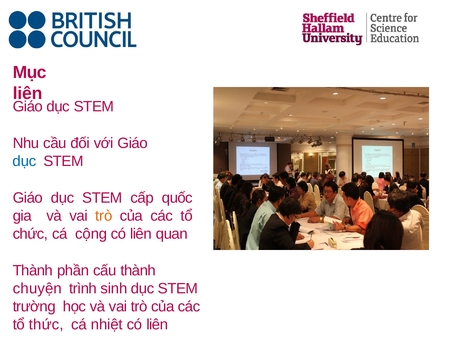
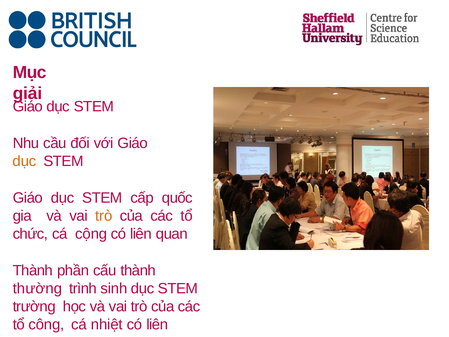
liên at (28, 93): liên -> giải
dục at (24, 161) colour: blue -> orange
chuyện: chuyện -> thường
thức: thức -> công
